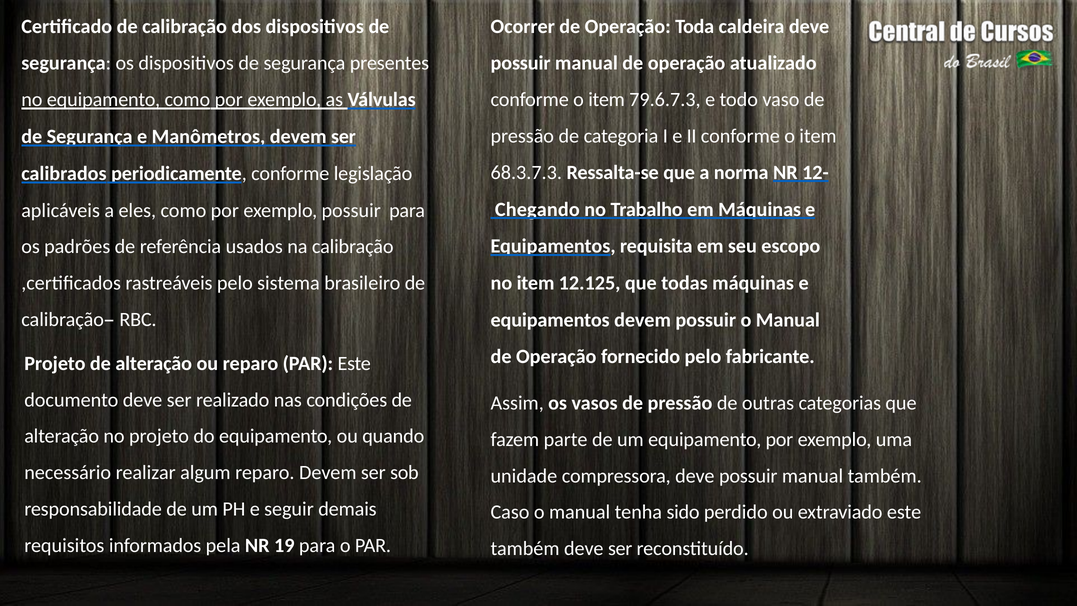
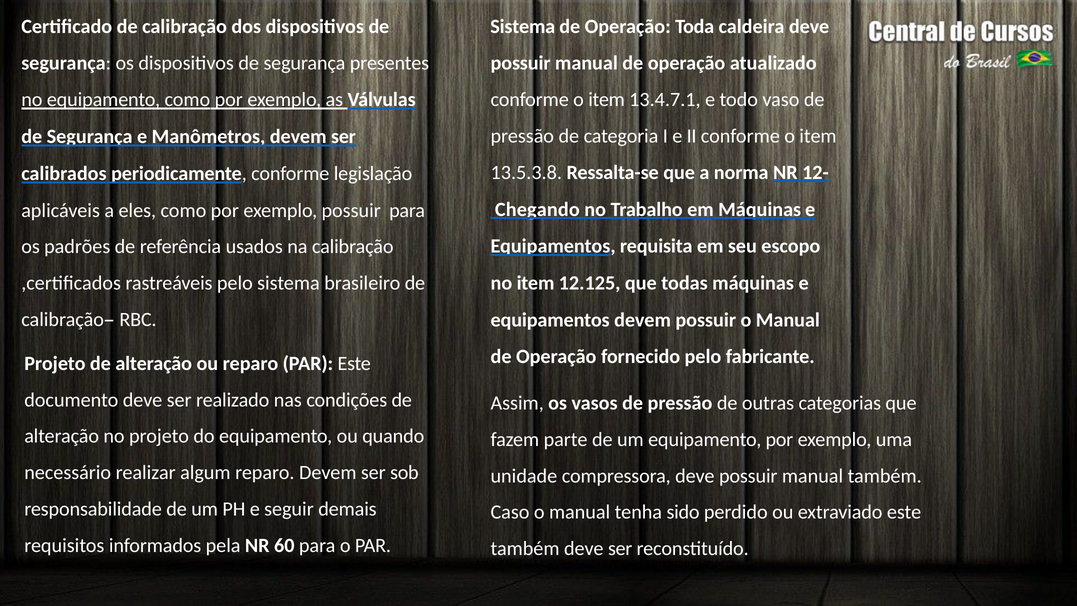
Ocorrer at (523, 27): Ocorrer -> Sistema
79.6.7.3: 79.6.7.3 -> 13.4.7.1
68.3.7.3: 68.3.7.3 -> 13.5.3.8
19: 19 -> 60
